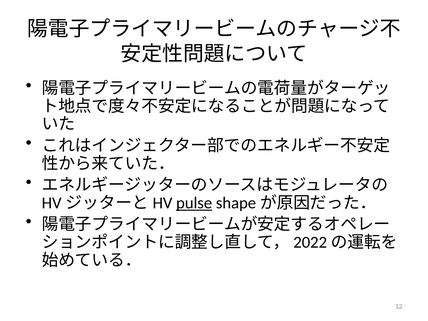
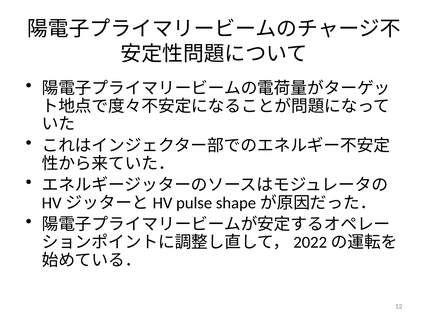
pulse underline: present -> none
